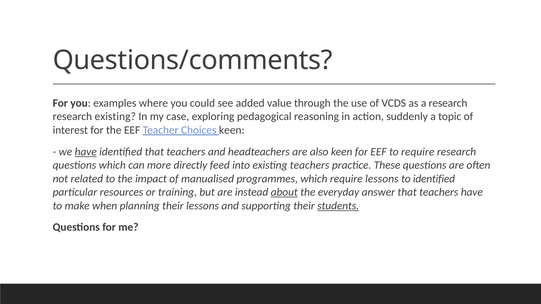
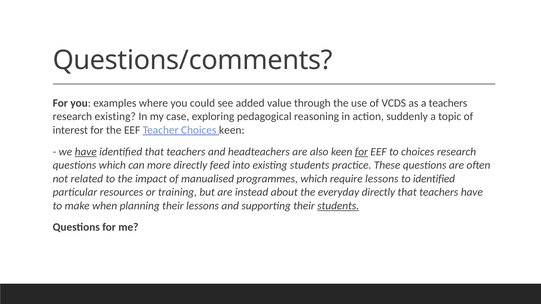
a research: research -> teachers
for at (361, 152) underline: none -> present
to require: require -> choices
existing teachers: teachers -> students
about underline: present -> none
everyday answer: answer -> directly
